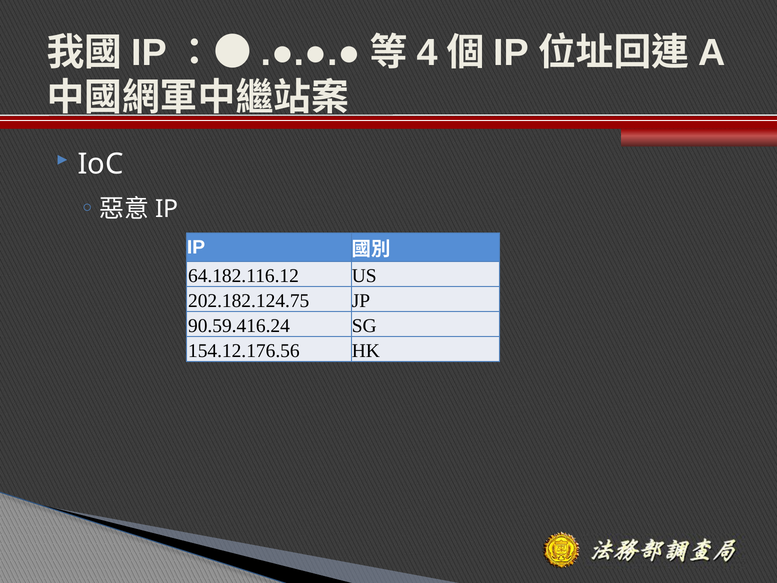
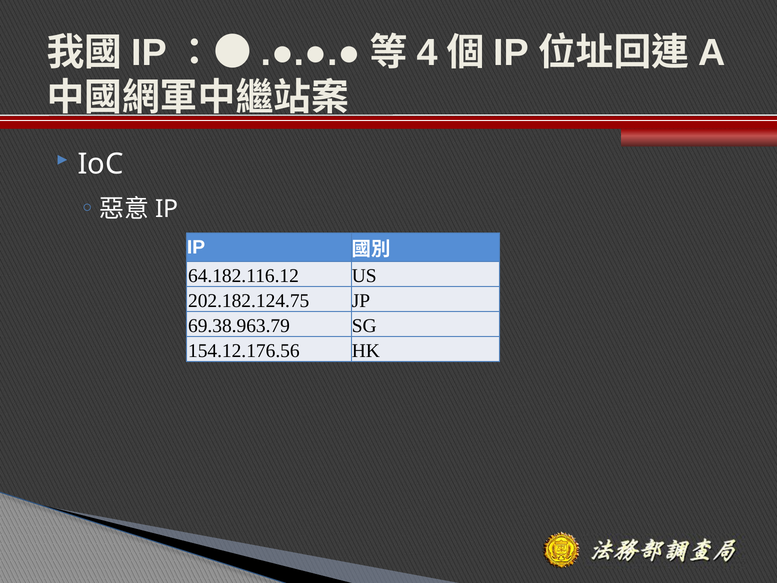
90.59.416.24: 90.59.416.24 -> 69.38.963.79
